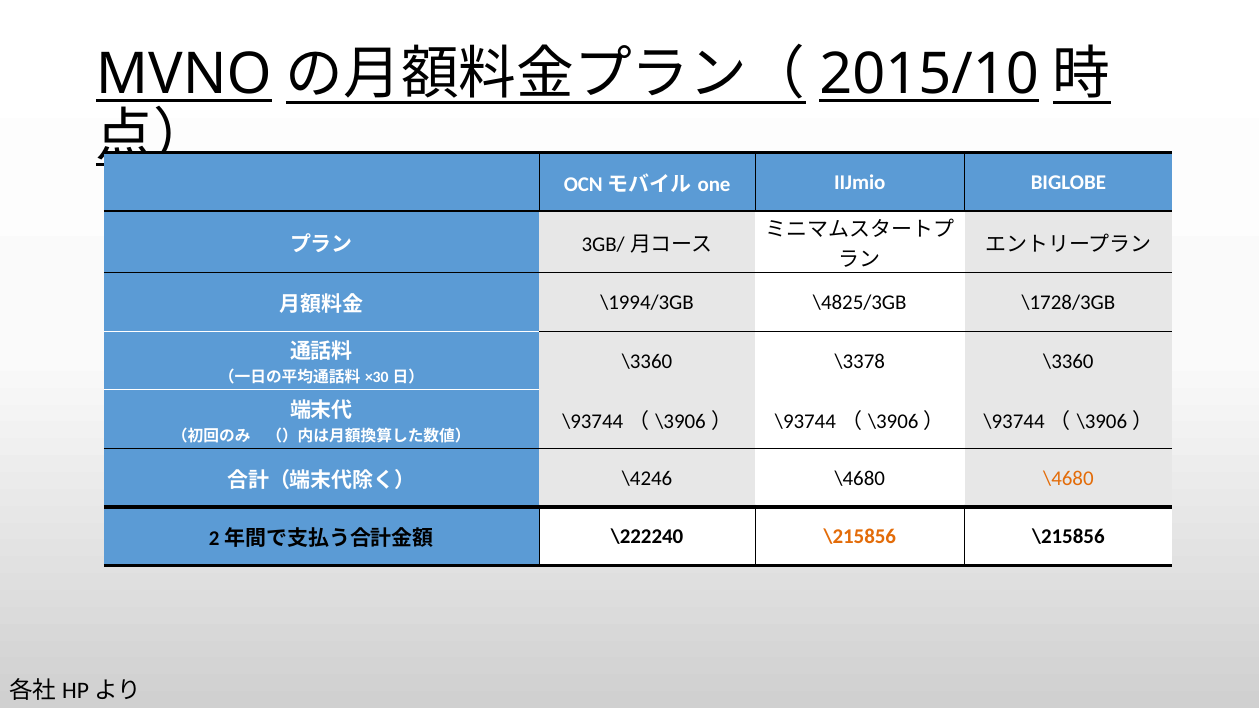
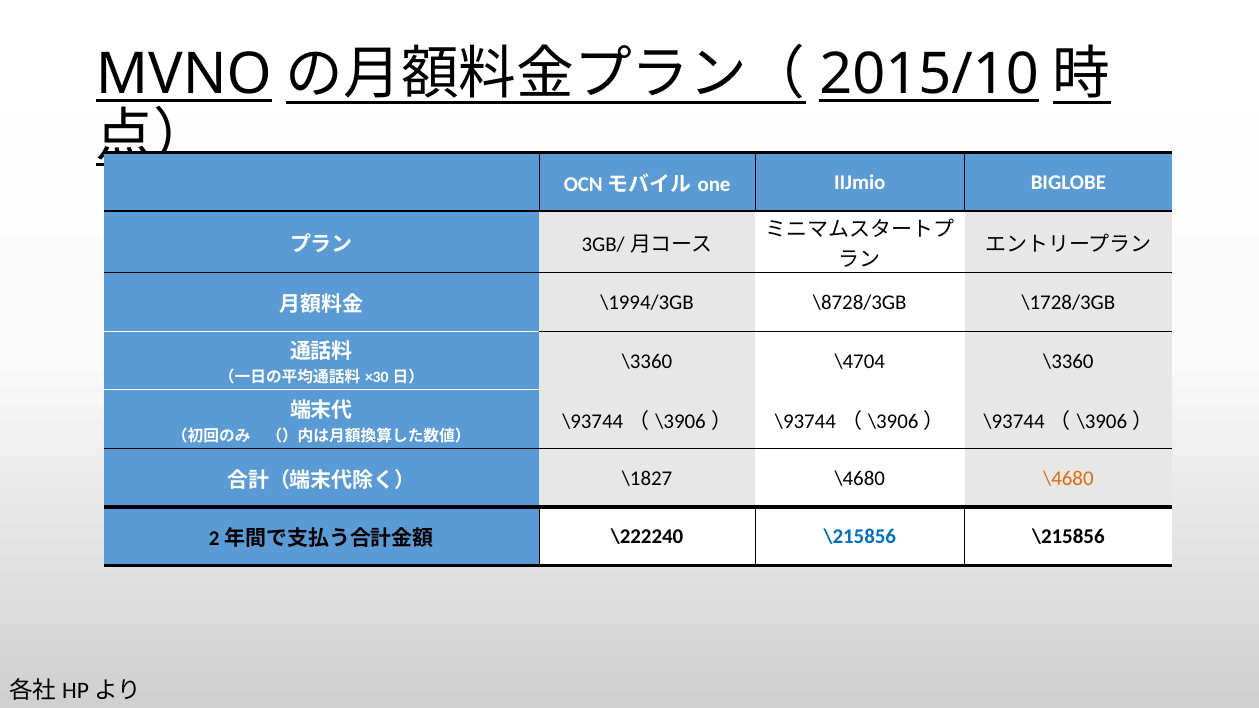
\4825/3GB: \4825/3GB -> \8728/3GB
\3378: \3378 -> \4704
\4246: \4246 -> \1827
\215856 at (860, 537) colour: orange -> blue
